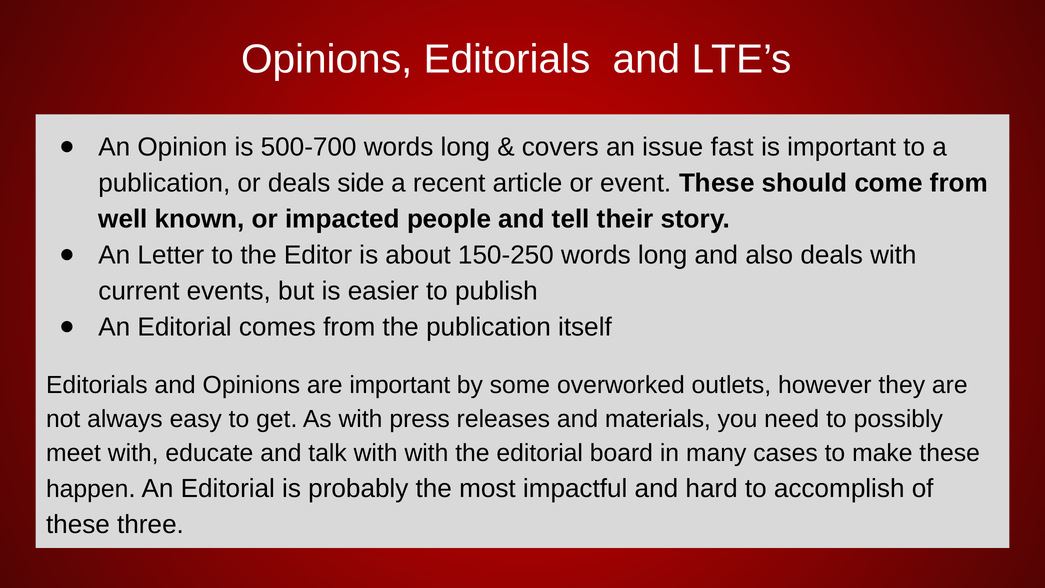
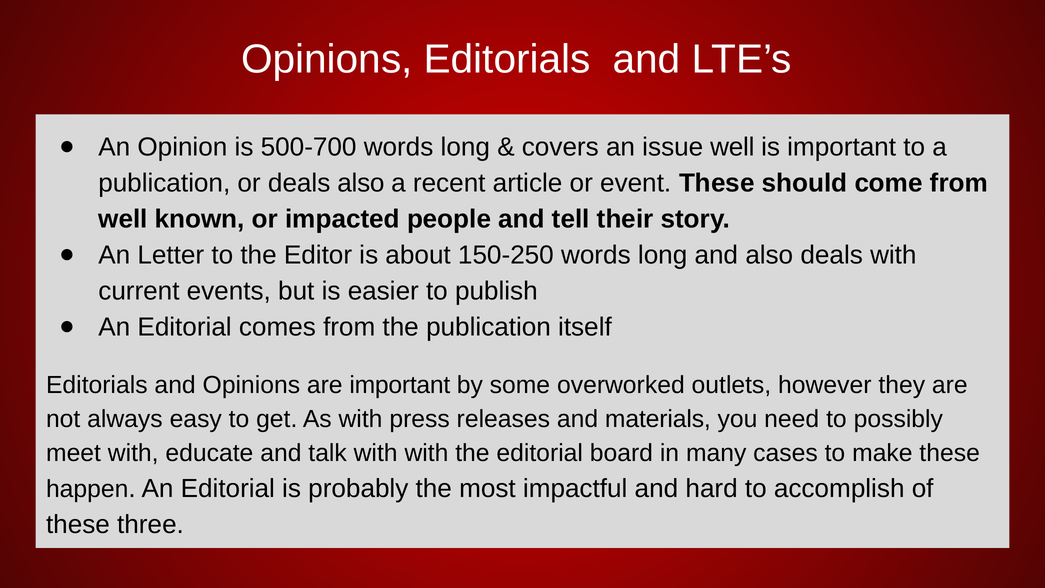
issue fast: fast -> well
deals side: side -> also
